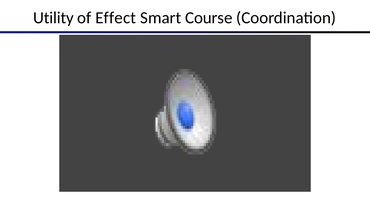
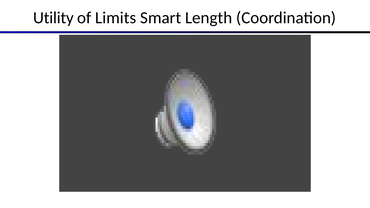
Effect: Effect -> Limits
Course: Course -> Length
